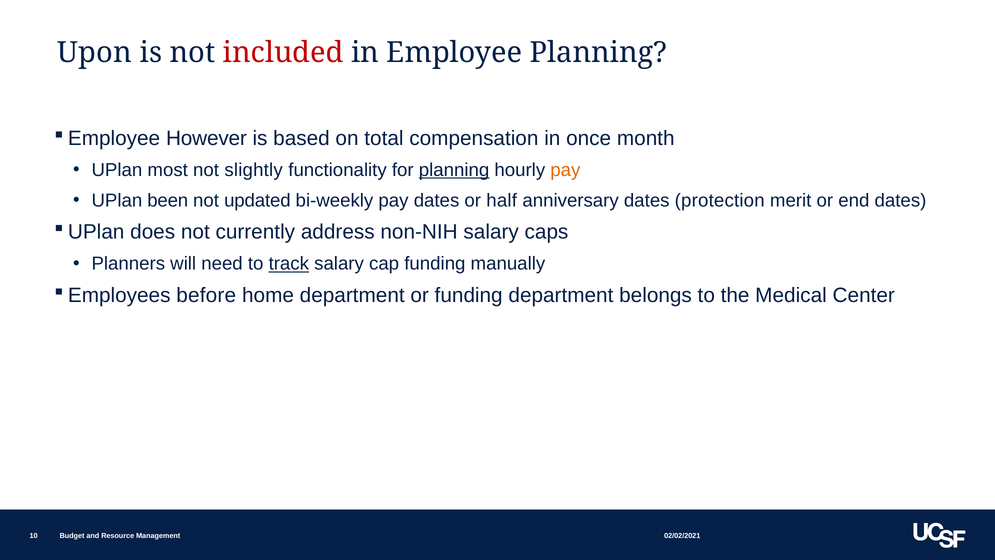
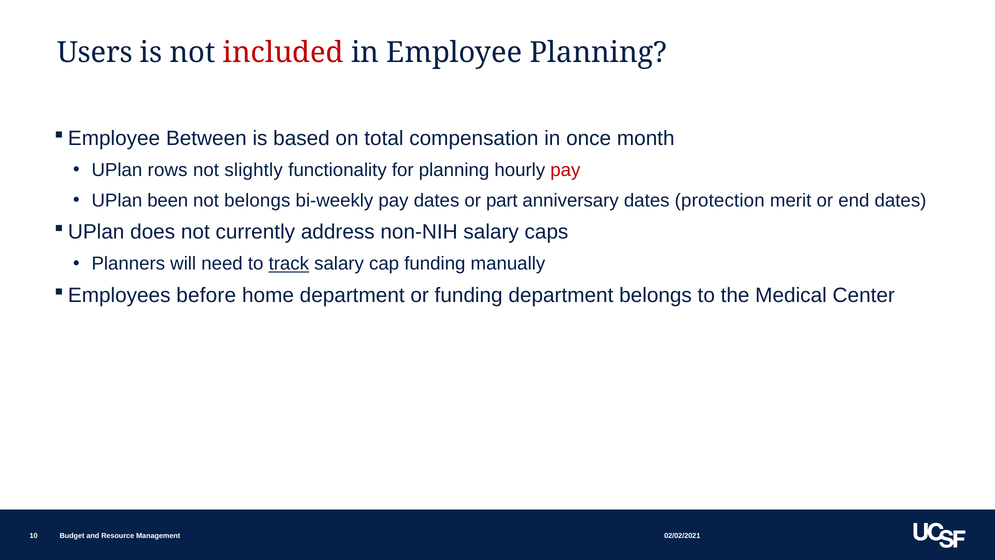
Upon: Upon -> Users
However: However -> Between
most: most -> rows
planning at (454, 170) underline: present -> none
pay at (565, 170) colour: orange -> red
not updated: updated -> belongs
half: half -> part
